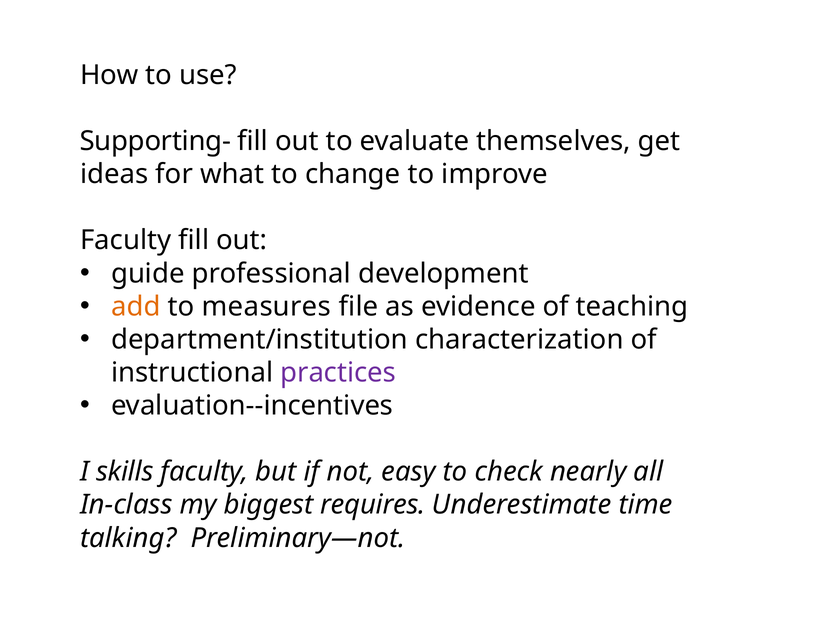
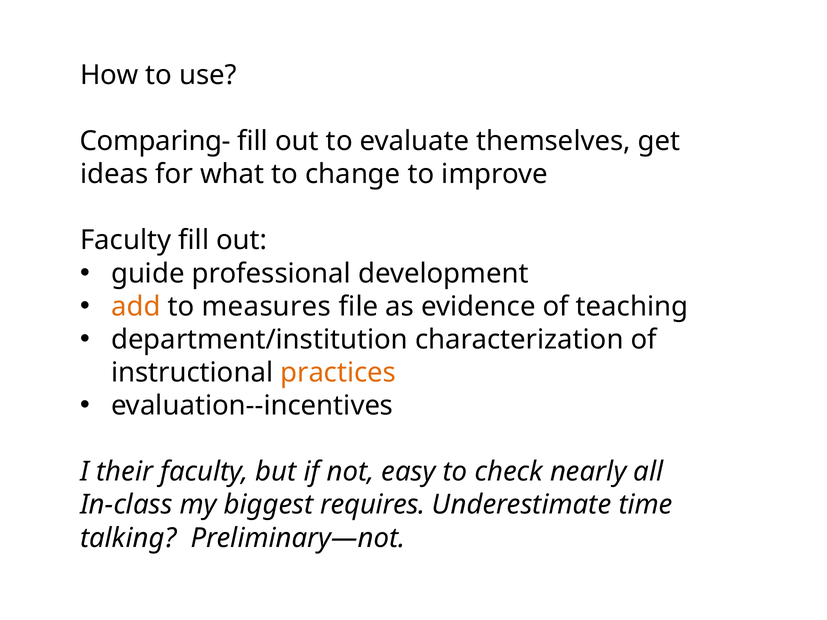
Supporting-: Supporting- -> Comparing-
practices colour: purple -> orange
skills: skills -> their
